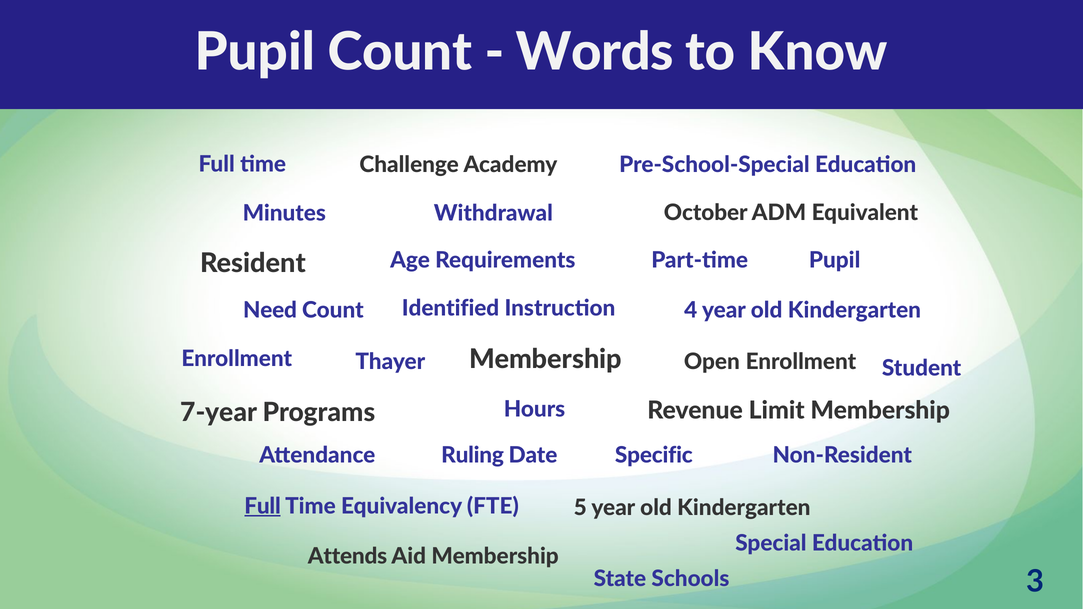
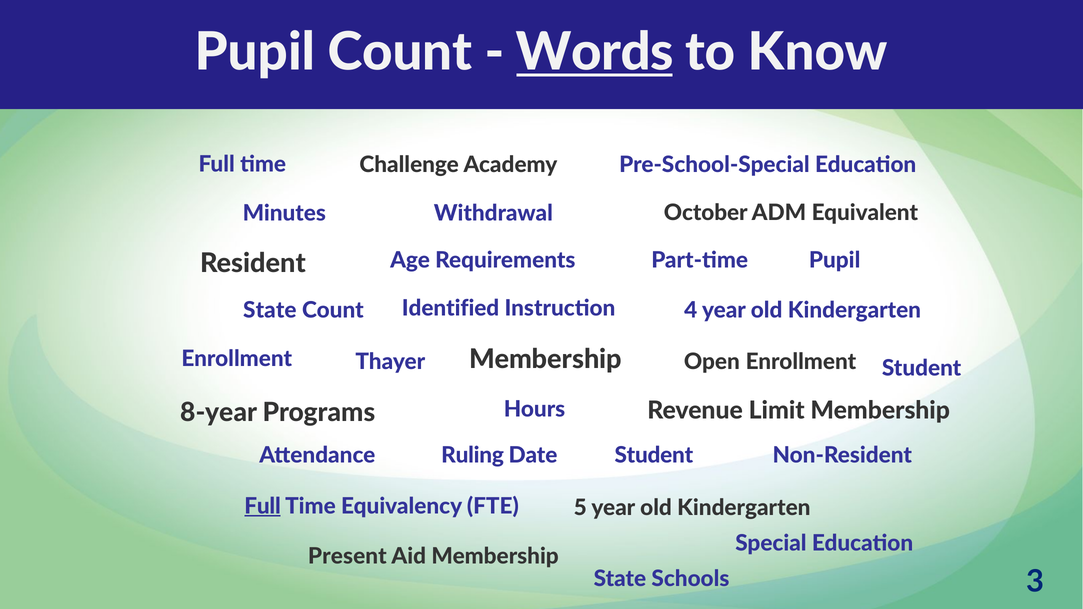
Words underline: none -> present
Need at (270, 311): Need -> State
7-year: 7-year -> 8-year
Specific at (654, 455): Specific -> Student
Attends: Attends -> Present
